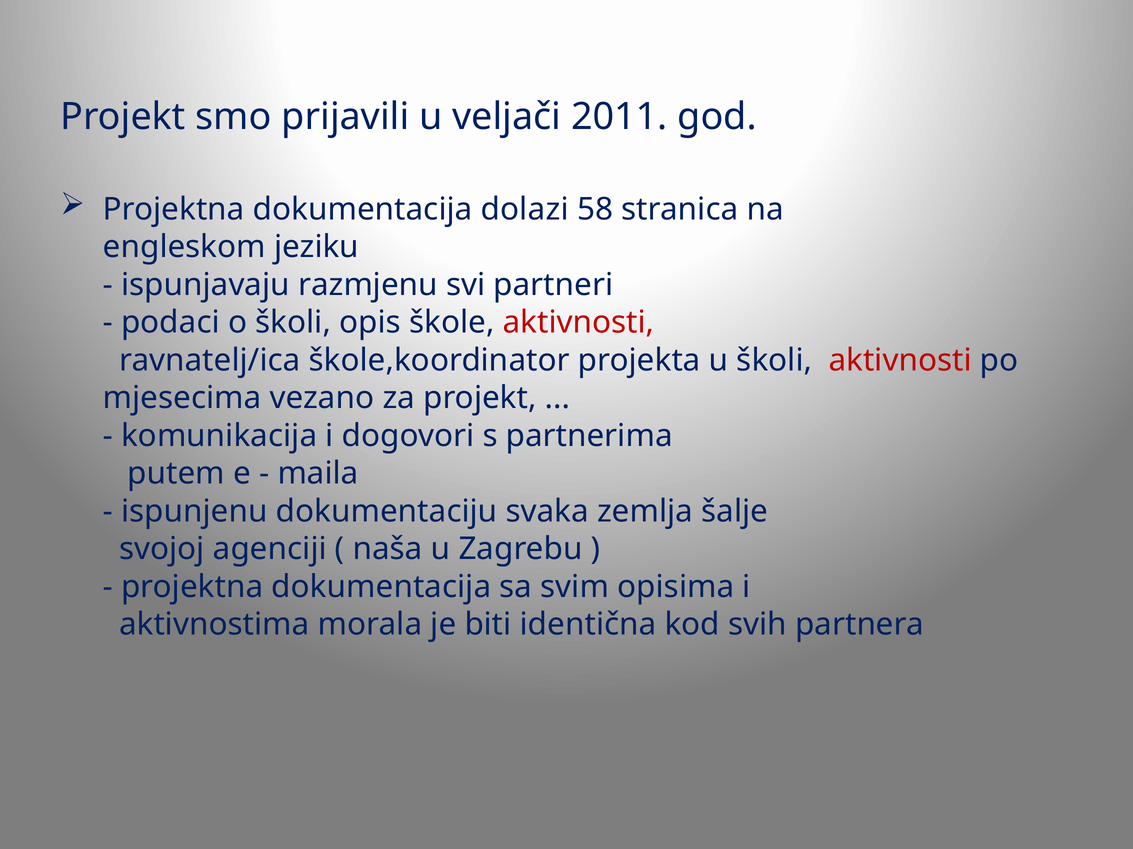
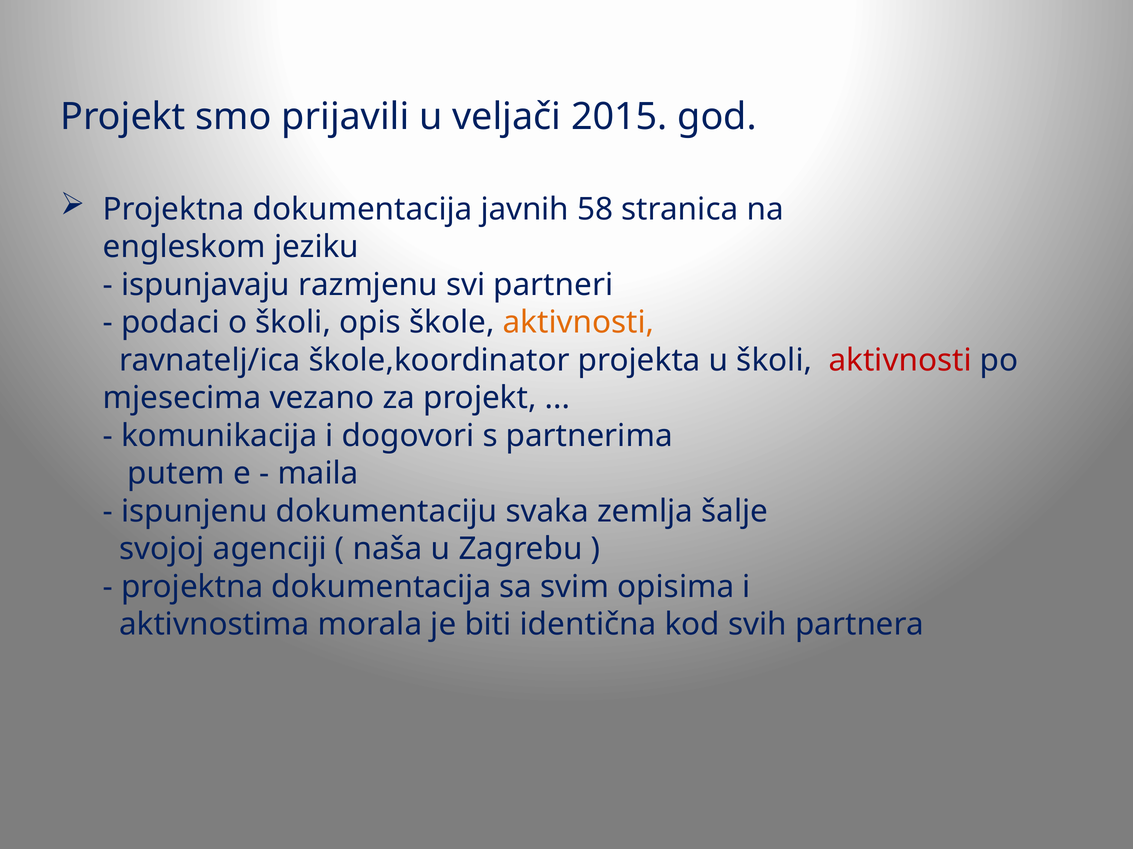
2011: 2011 -> 2015
dolazi: dolazi -> javnih
aktivnosti at (579, 323) colour: red -> orange
